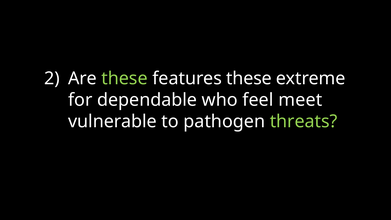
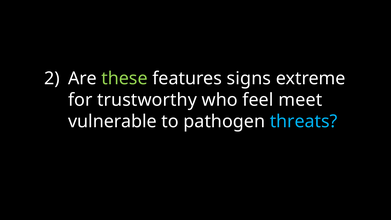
features these: these -> signs
dependable: dependable -> trustworthy
threats colour: light green -> light blue
